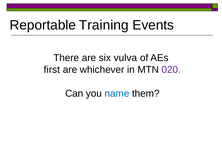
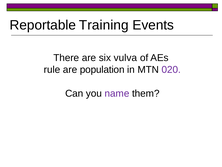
first: first -> rule
whichever: whichever -> population
name colour: blue -> purple
